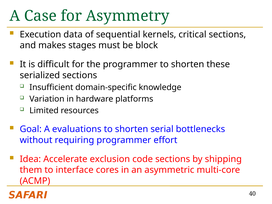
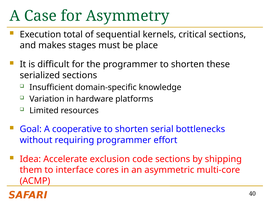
data: data -> total
block: block -> place
evaluations: evaluations -> cooperative
